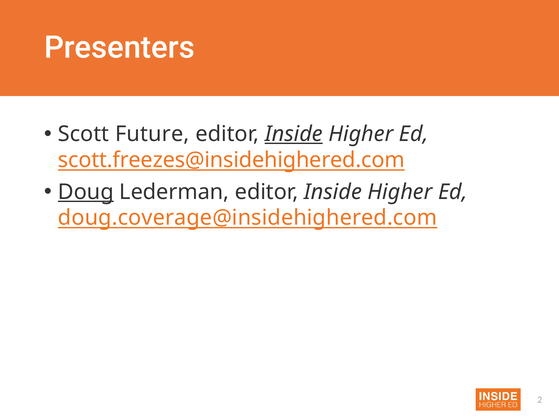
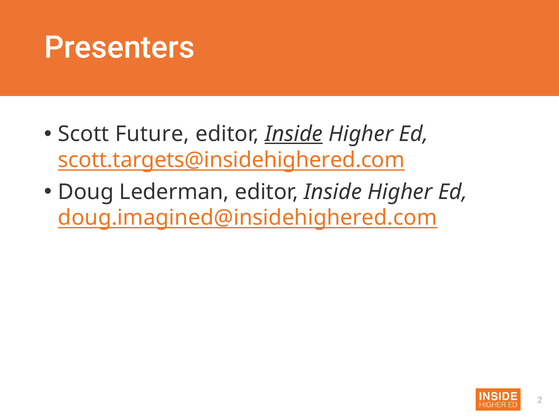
scott.freezes@insidehighered.com: scott.freezes@insidehighered.com -> scott.targets@insidehighered.com
Doug underline: present -> none
doug.coverage@insidehighered.com: doug.coverage@insidehighered.com -> doug.imagined@insidehighered.com
